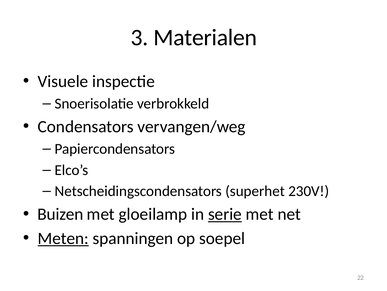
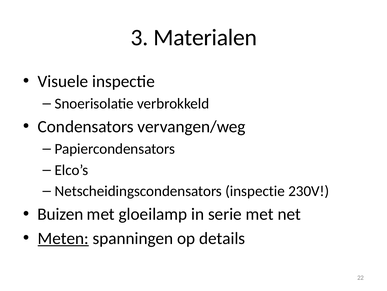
Netscheidingscondensators superhet: superhet -> inspectie
serie underline: present -> none
soepel: soepel -> details
